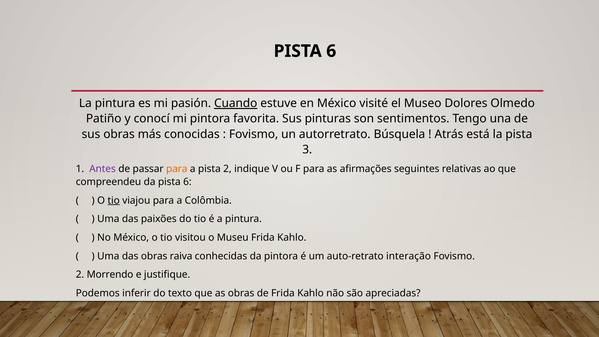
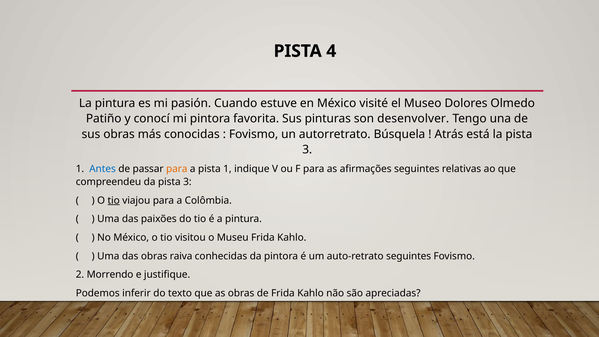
6 at (331, 51): 6 -> 4
Cuando underline: present -> none
sentimentos: sentimentos -> desenvolver
Antes colour: purple -> blue
pista 2: 2 -> 1
da pista 6: 6 -> 3
auto-retrato interação: interação -> seguintes
